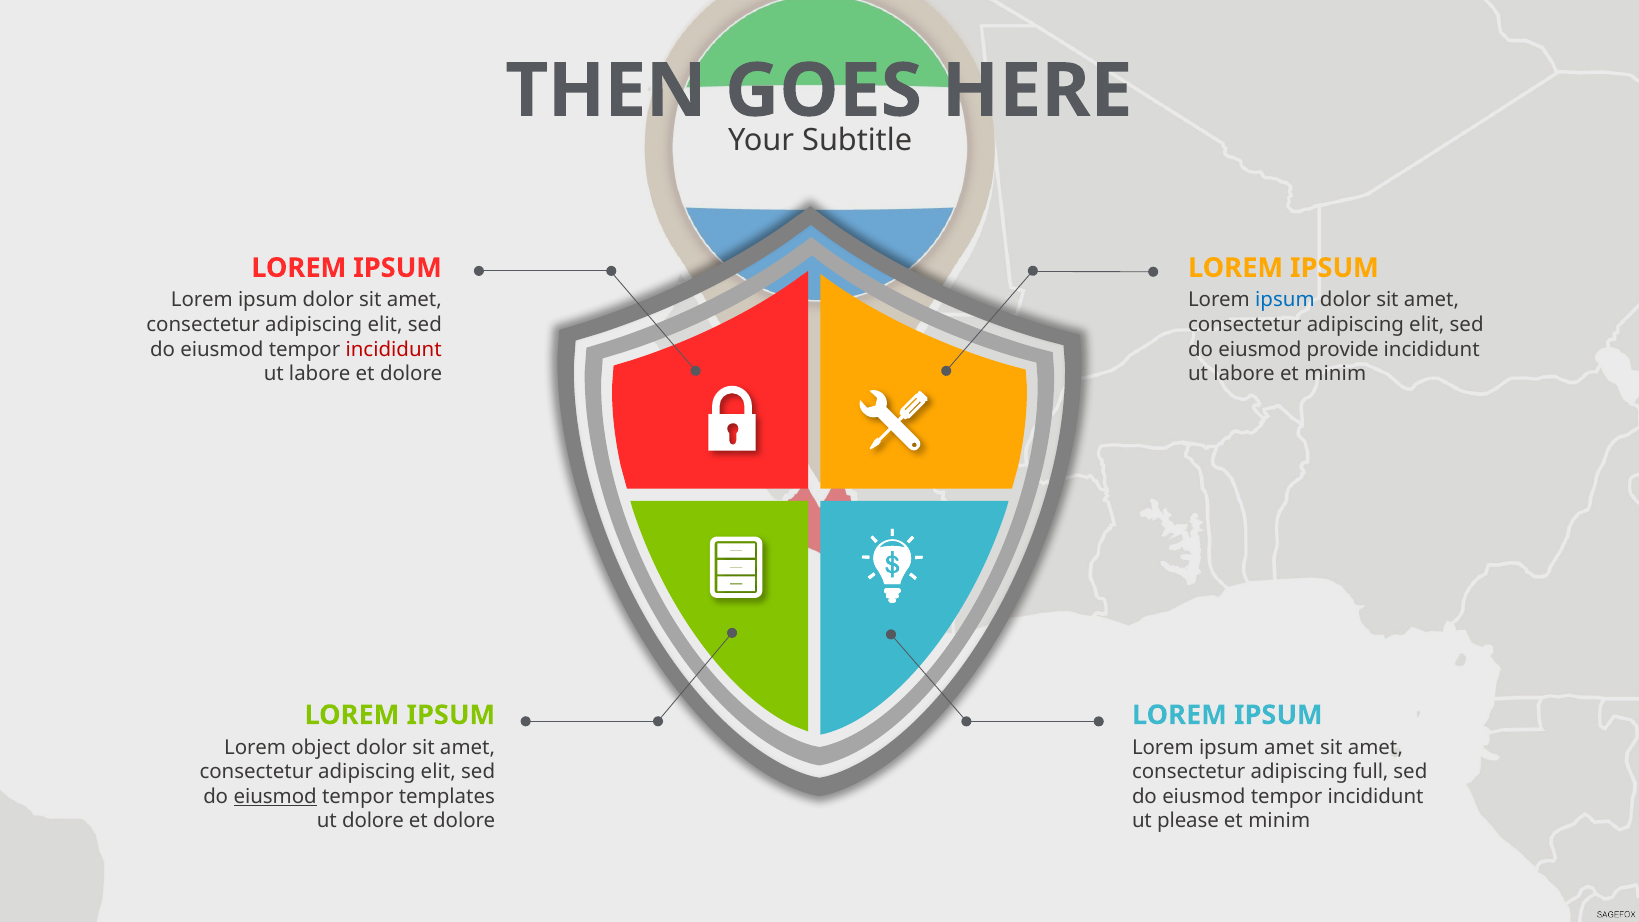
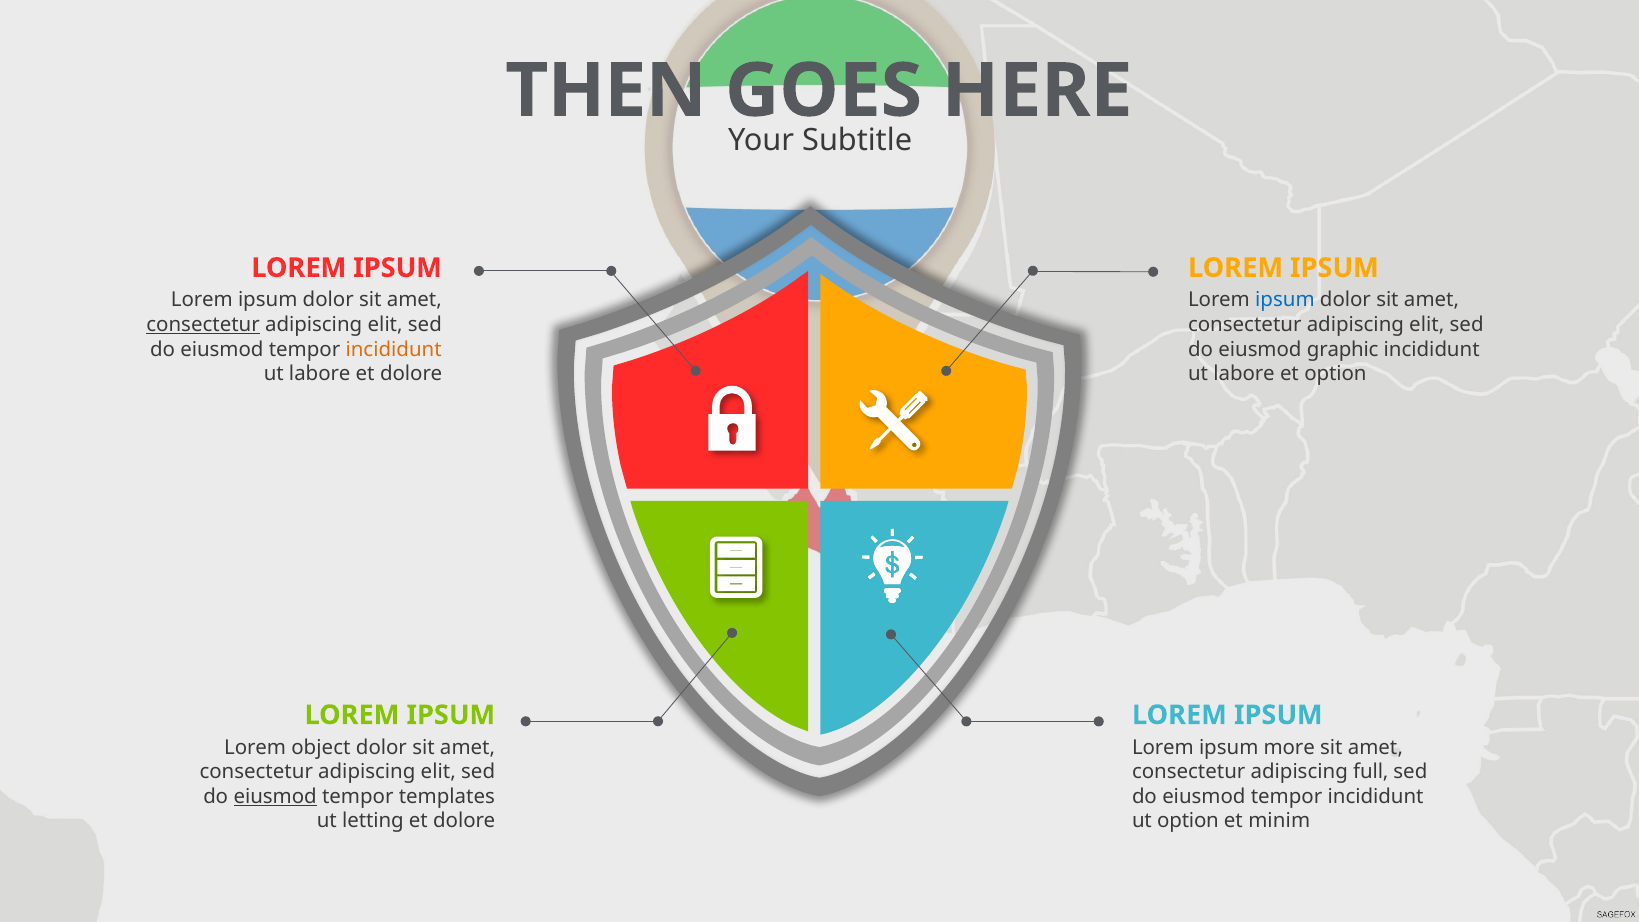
consectetur at (203, 325) underline: none -> present
incididunt at (394, 349) colour: red -> orange
provide: provide -> graphic
labore et minim: minim -> option
ipsum amet: amet -> more
ut dolore: dolore -> letting
ut please: please -> option
